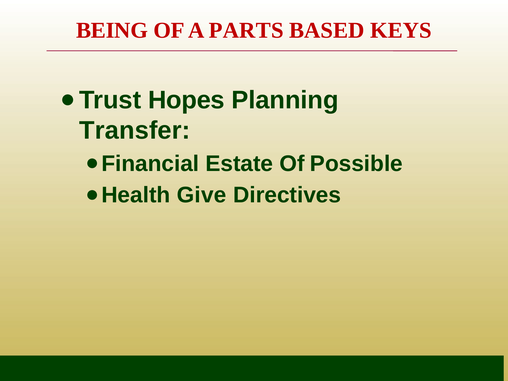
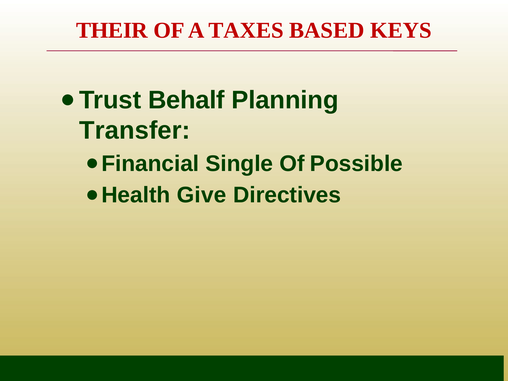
BEING: BEING -> THEIR
PARTS: PARTS -> TAXES
Hopes: Hopes -> Behalf
Estate: Estate -> Single
